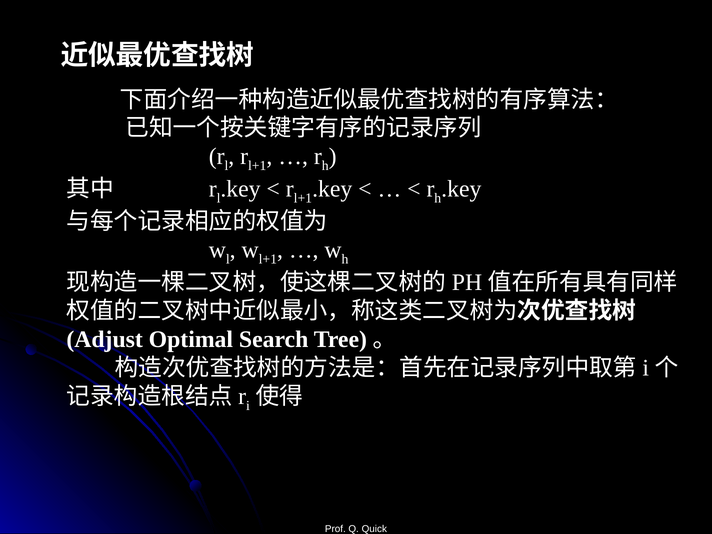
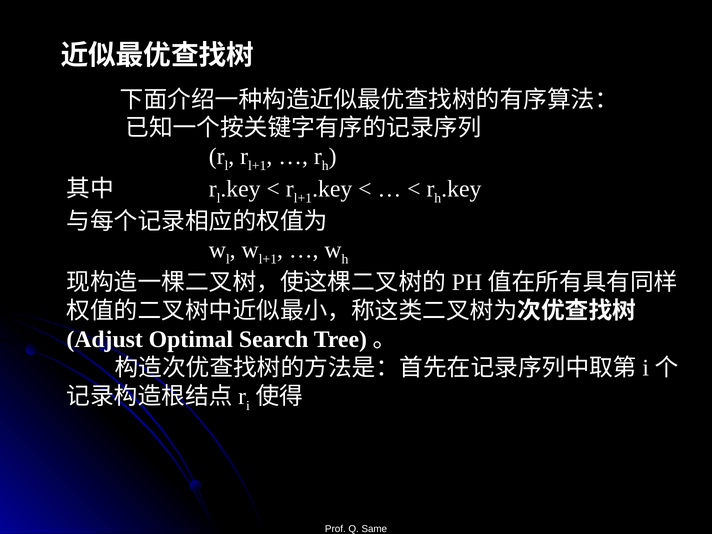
Quick: Quick -> Same
